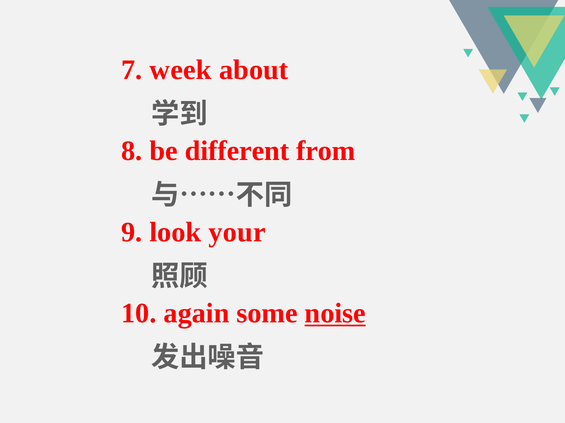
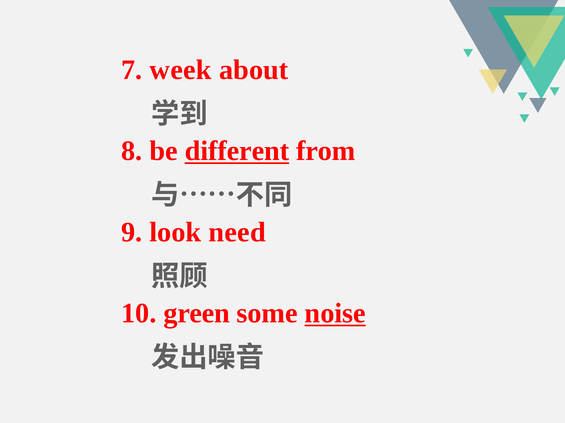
different underline: none -> present
your: your -> need
again: again -> green
